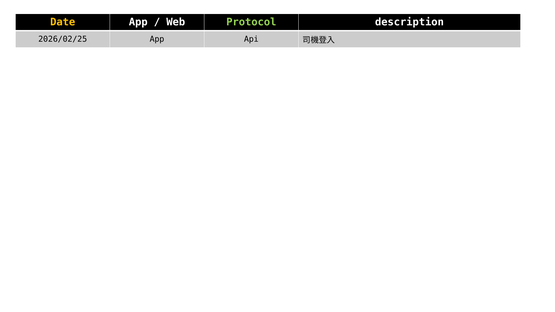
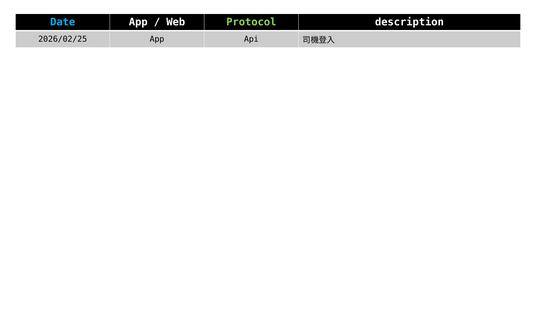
Date colour: yellow -> light blue
